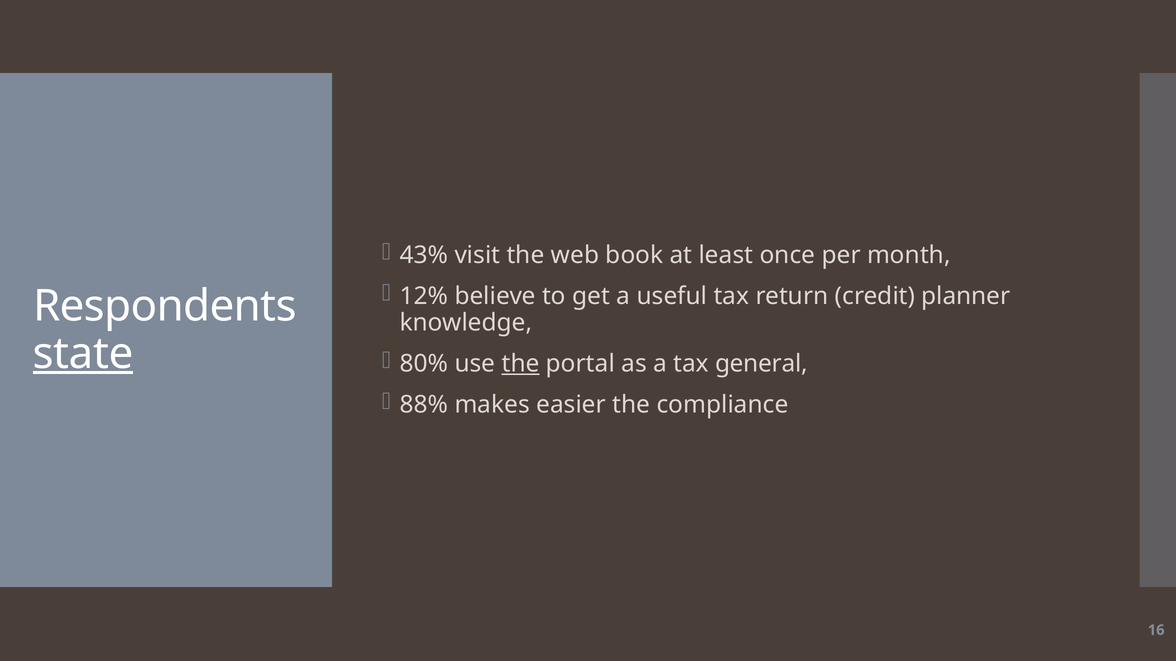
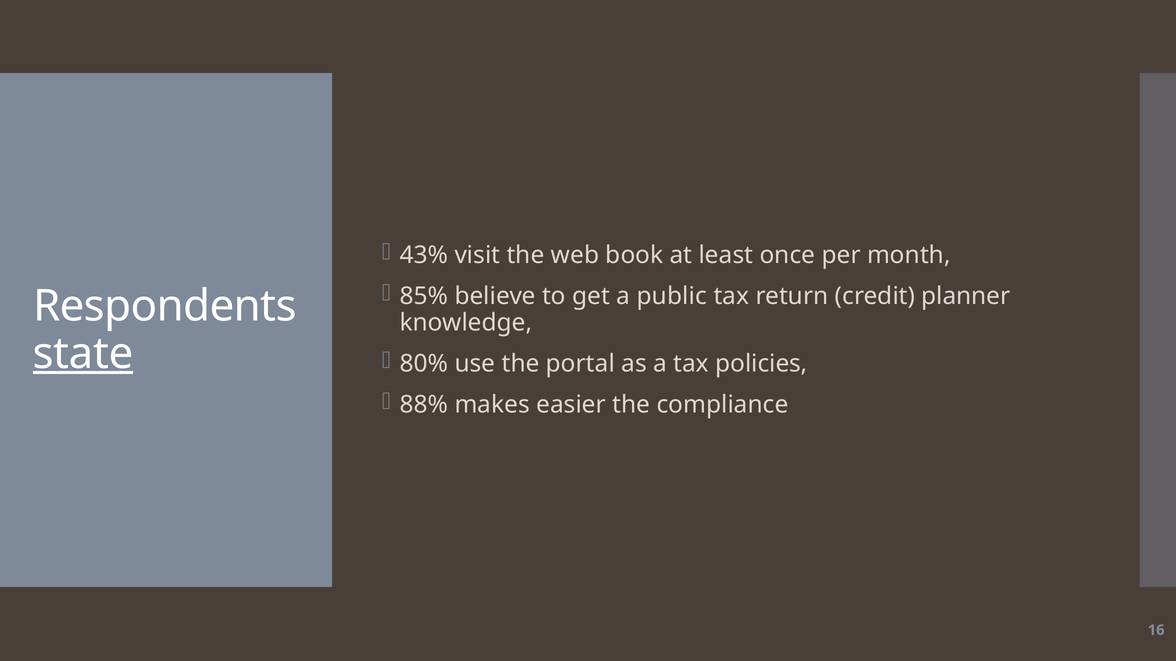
12%: 12% -> 85%
useful: useful -> public
the at (521, 364) underline: present -> none
general: general -> policies
